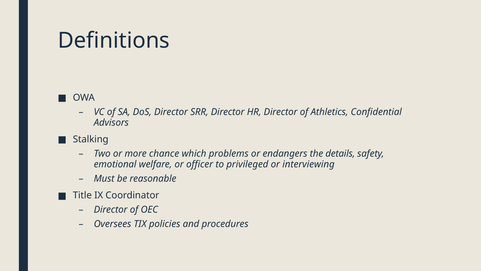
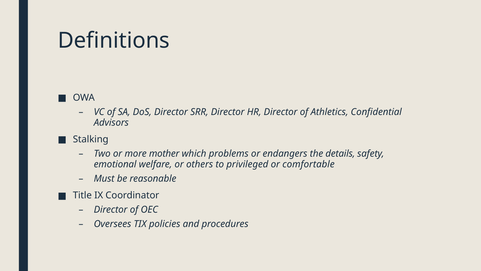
chance: chance -> mother
officer: officer -> others
interviewing: interviewing -> comfortable
